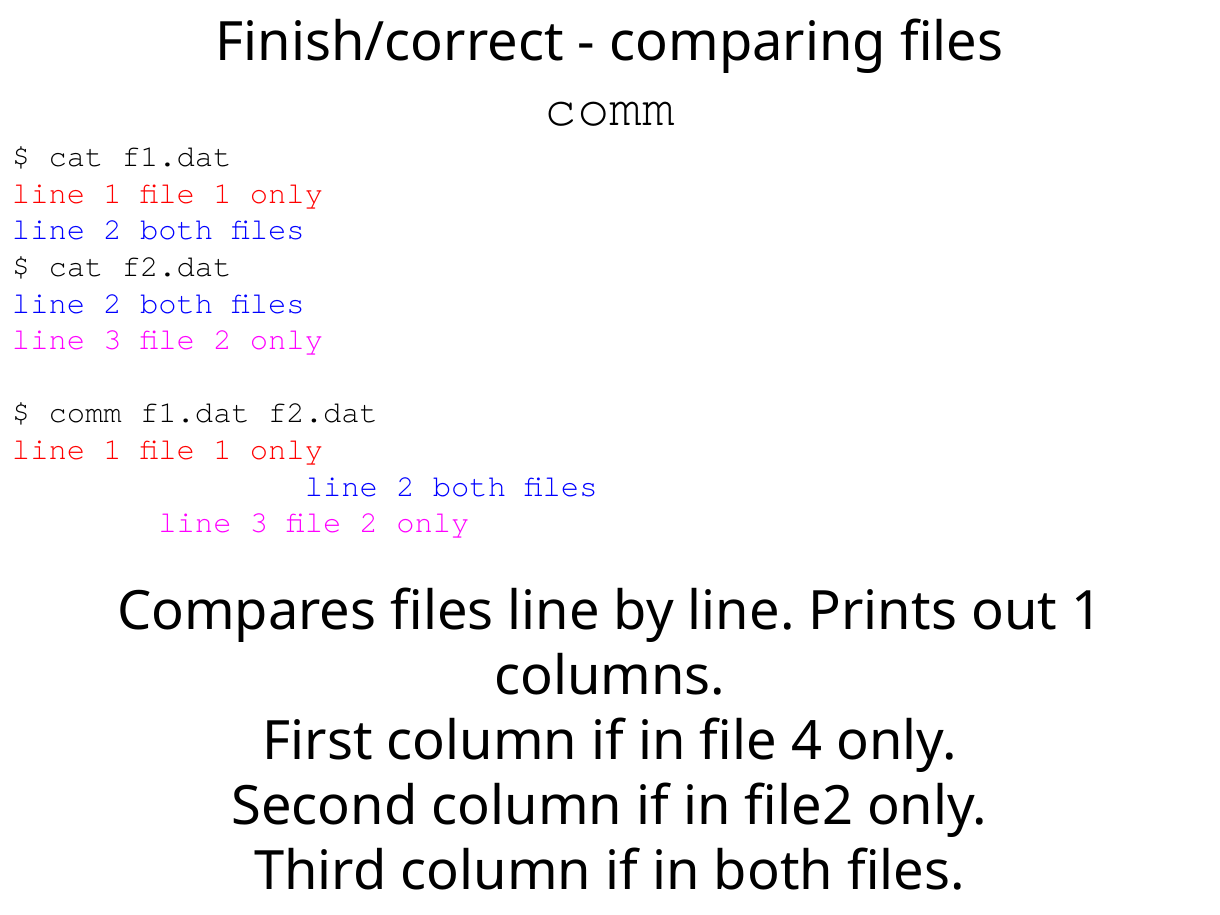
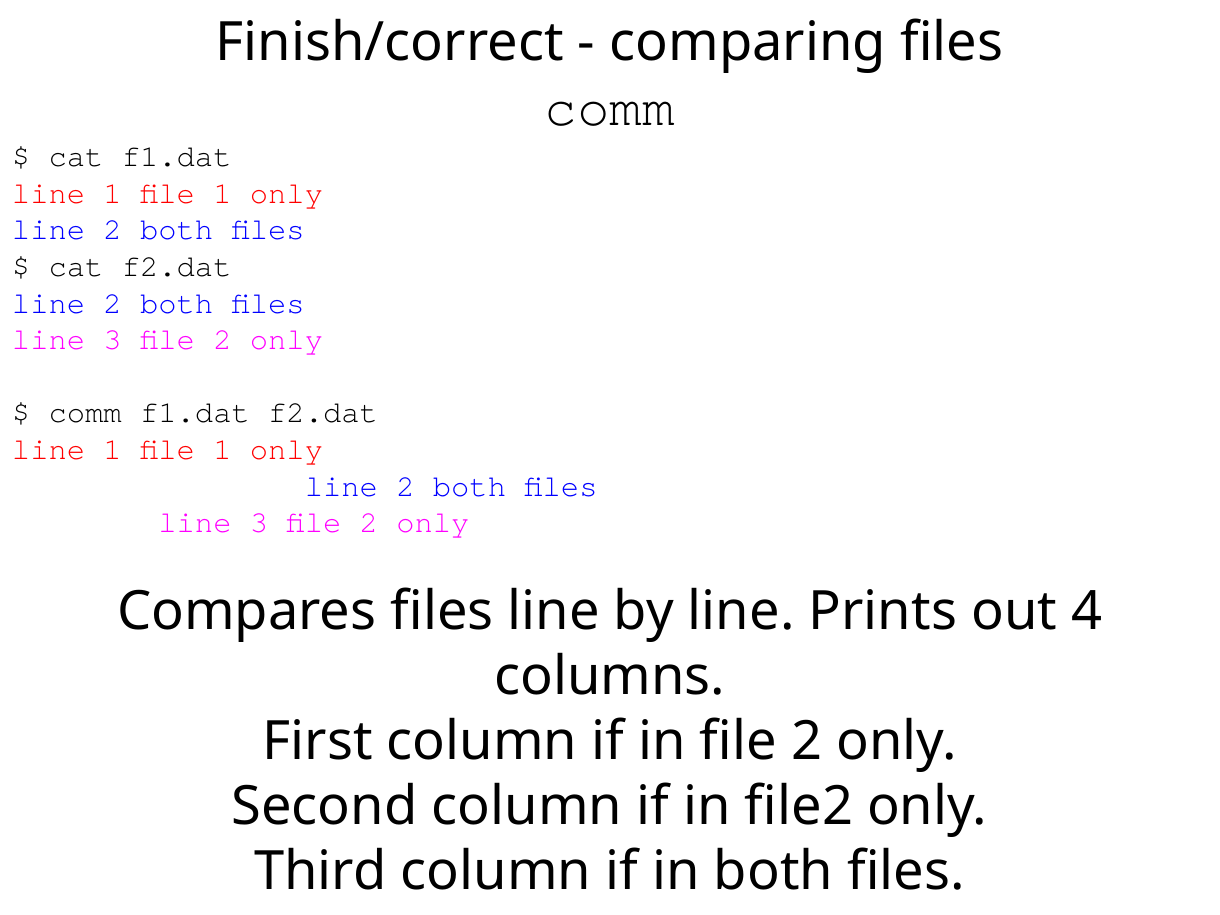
out 1: 1 -> 4
in file 4: 4 -> 2
